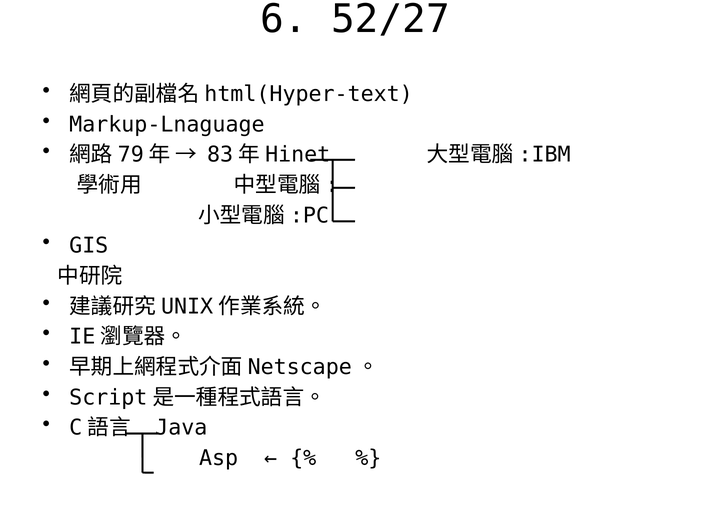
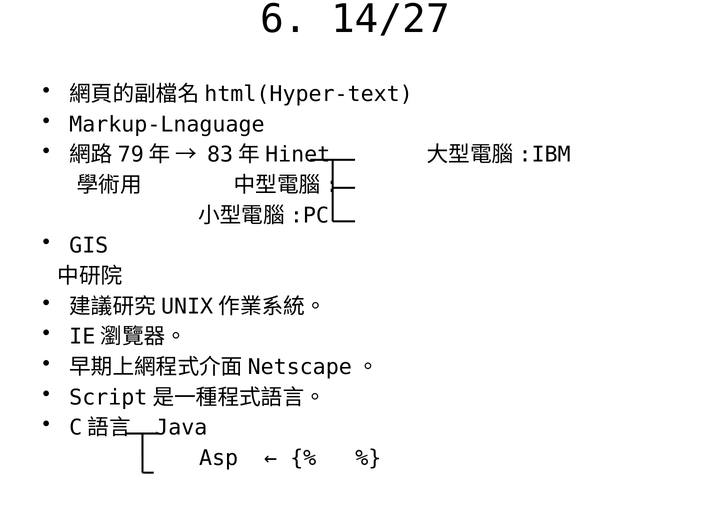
52/27: 52/27 -> 14/27
